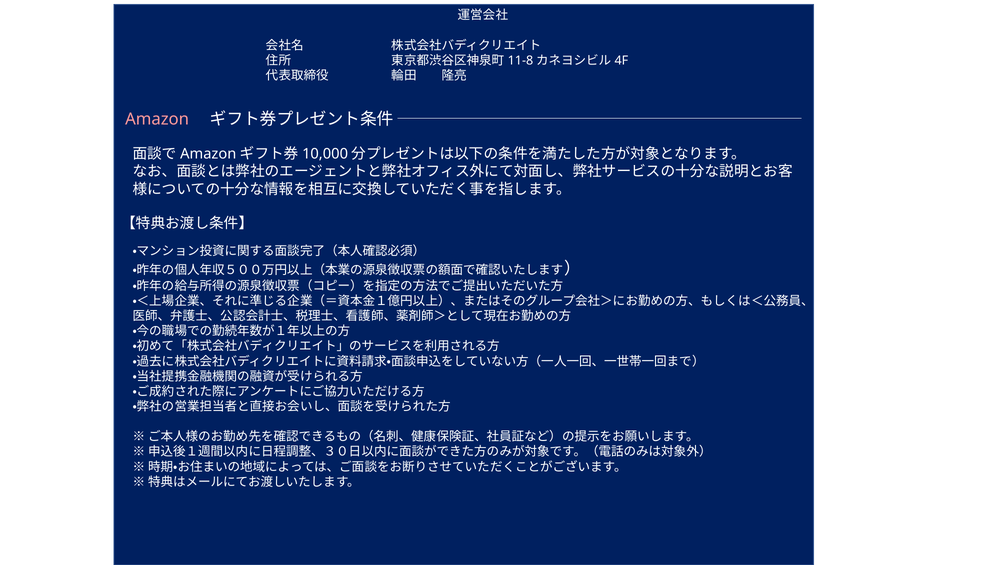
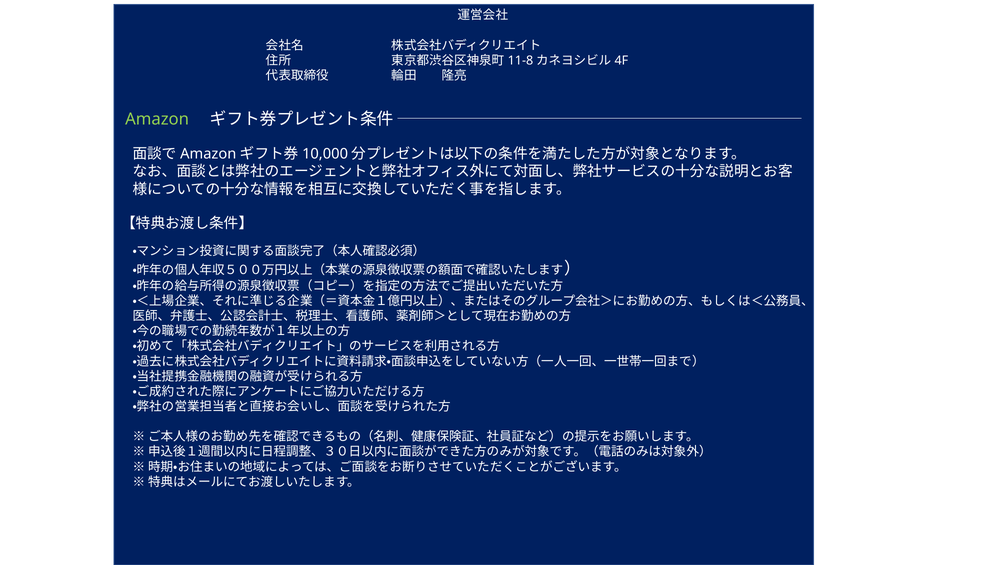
Amazon colour: pink -> light green
